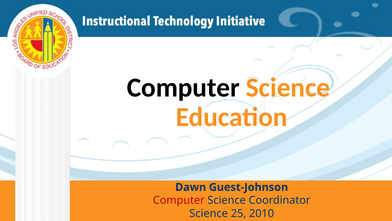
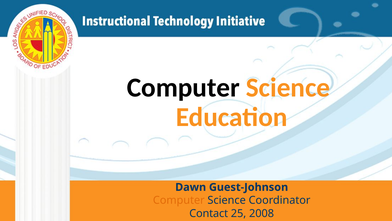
Computer at (179, 200) colour: red -> orange
Science at (209, 213): Science -> Contact
2010: 2010 -> 2008
